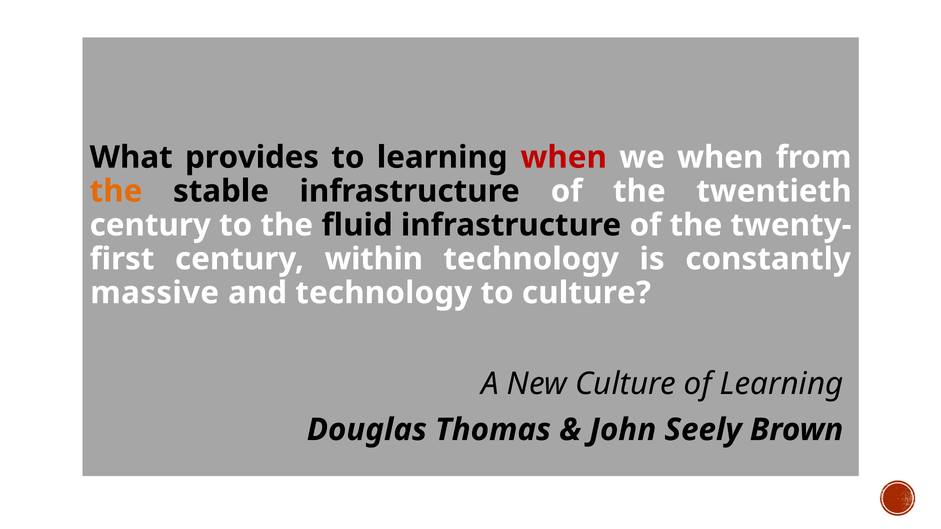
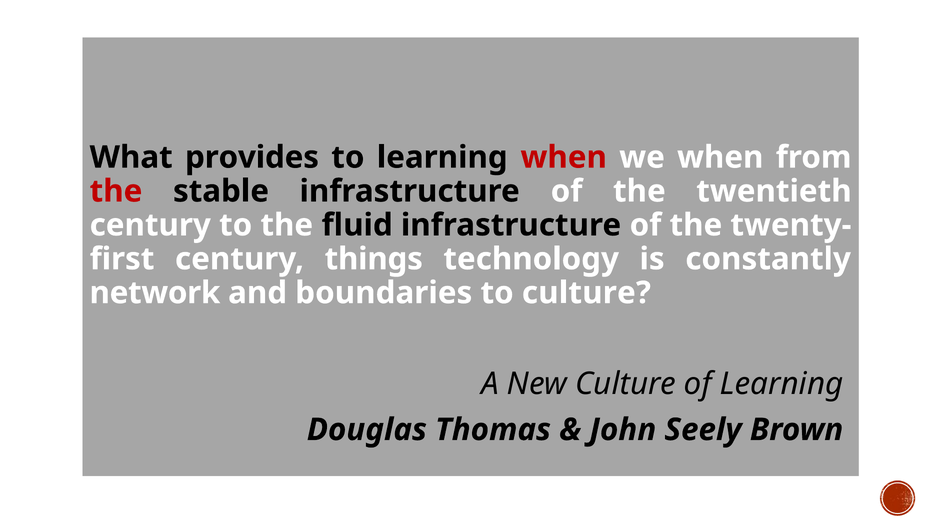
the at (116, 191) colour: orange -> red
within: within -> things
massive: massive -> network
and technology: technology -> boundaries
